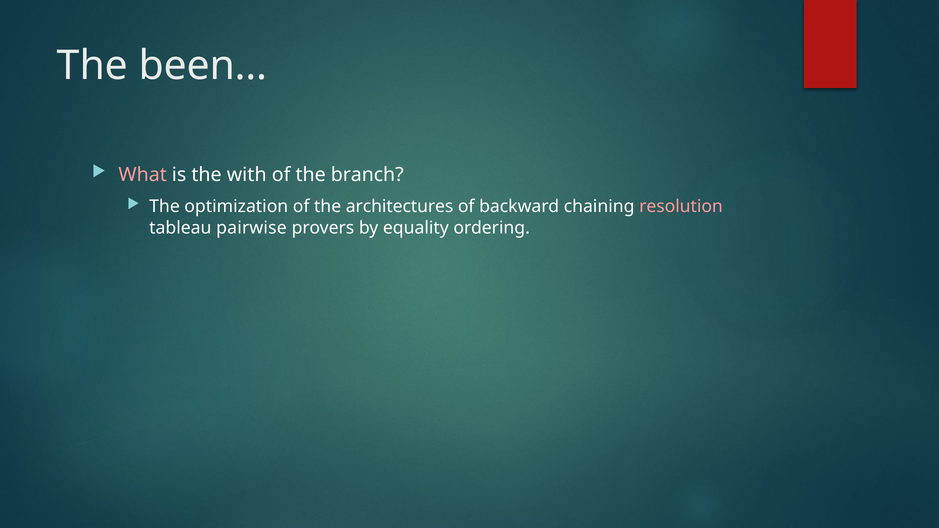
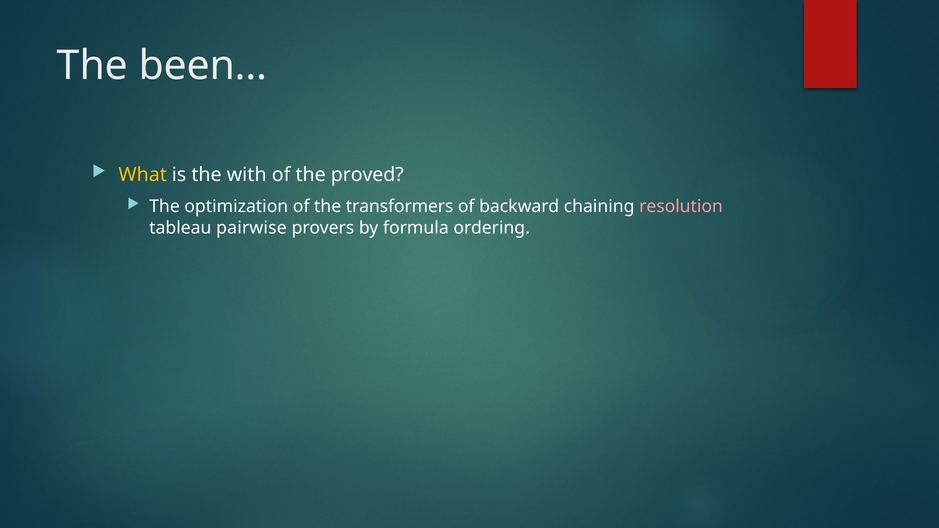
What colour: pink -> yellow
branch: branch -> proved
architectures: architectures -> transformers
equality: equality -> formula
